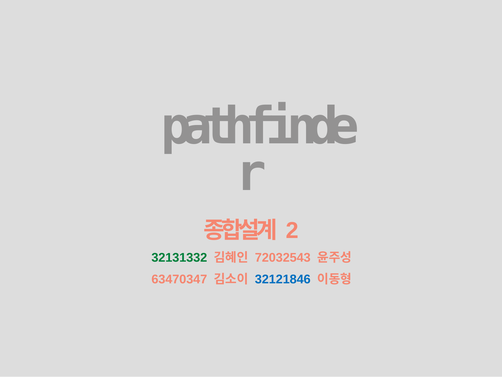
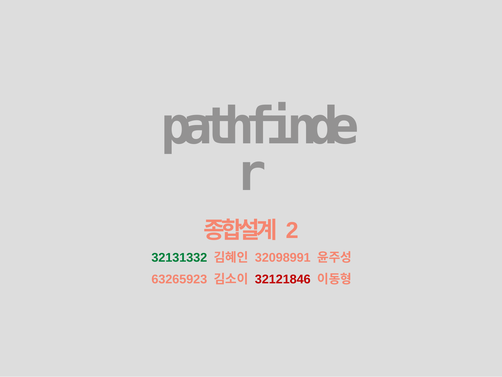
72032543: 72032543 -> 32098991
63470347: 63470347 -> 63265923
32121846 colour: blue -> red
